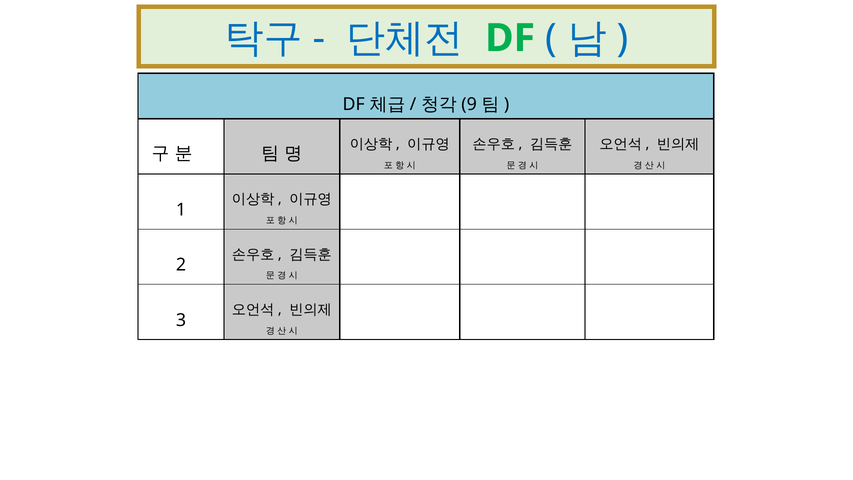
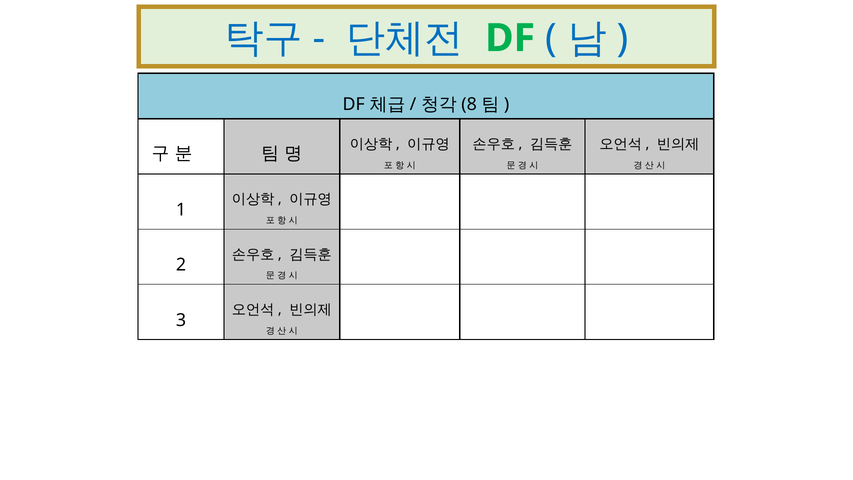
9: 9 -> 8
